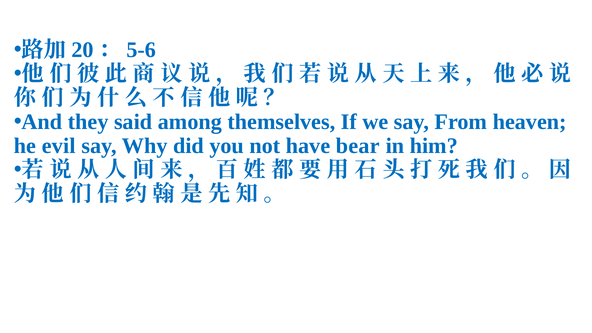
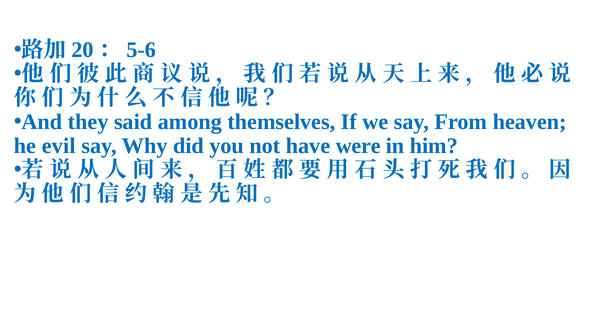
bear: bear -> were
